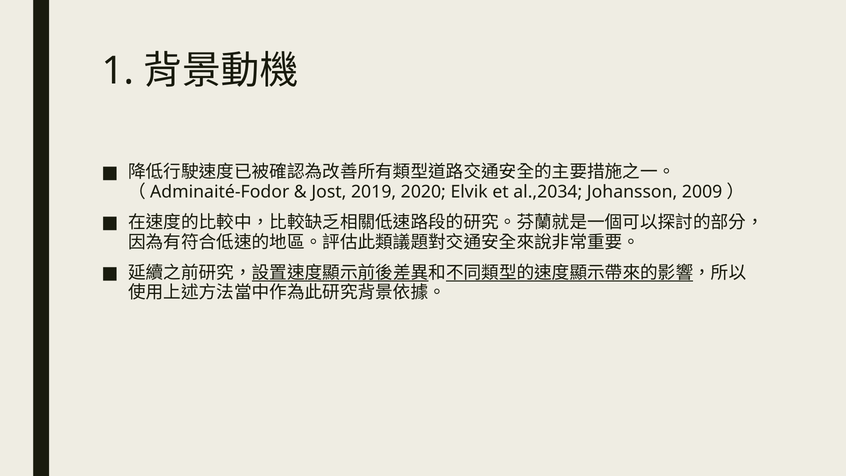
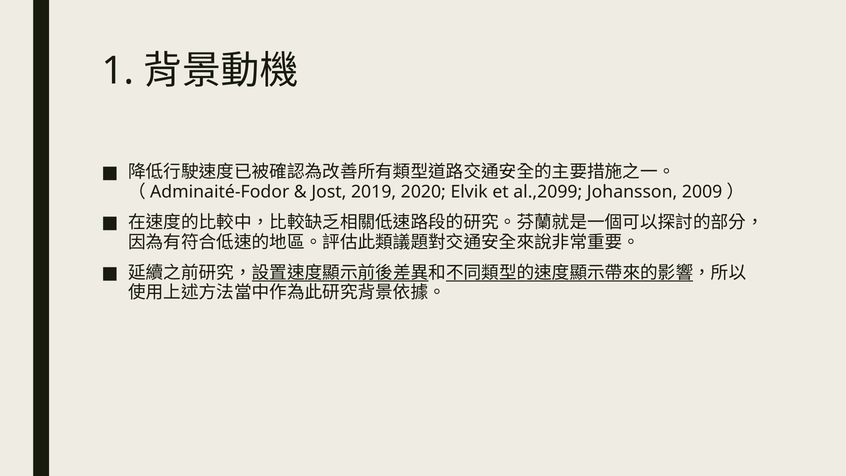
al.,2034: al.,2034 -> al.,2099
